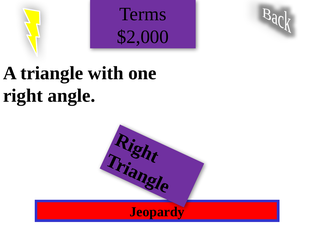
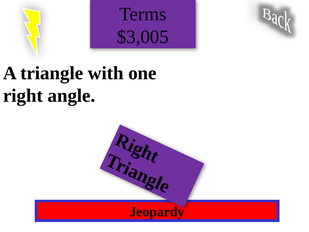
$2,000: $2,000 -> $3,005
